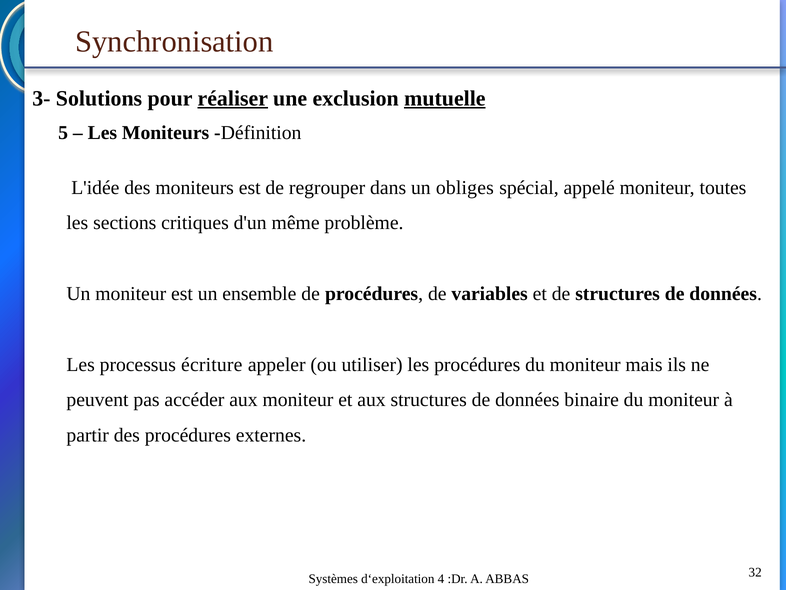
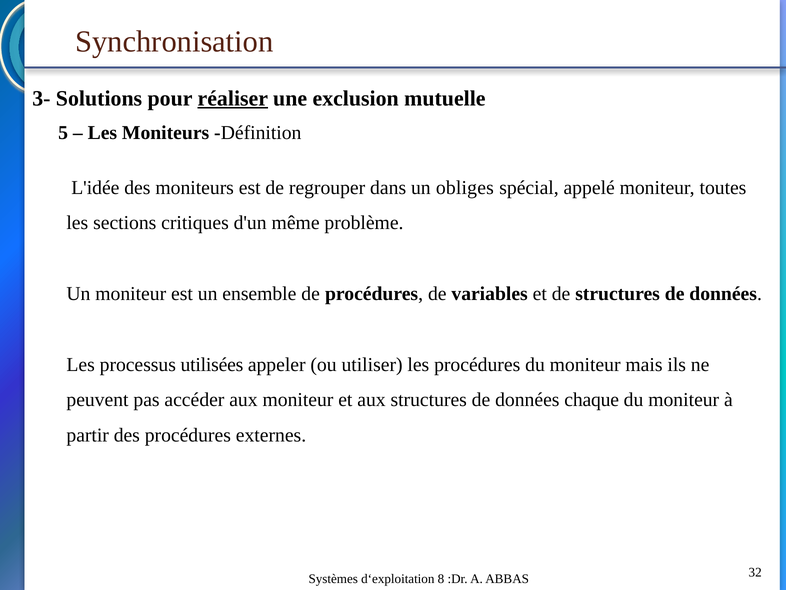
mutuelle underline: present -> none
écriture: écriture -> utilisées
binaire: binaire -> chaque
4: 4 -> 8
